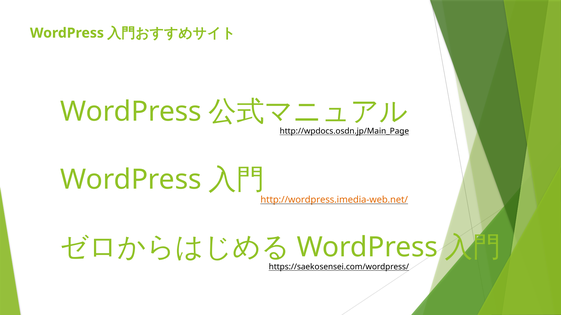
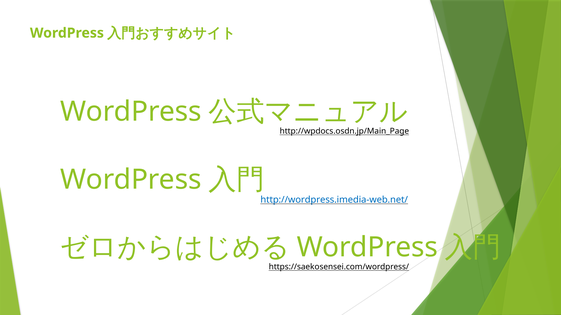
http://wordpress.imedia-web.net/ colour: orange -> blue
